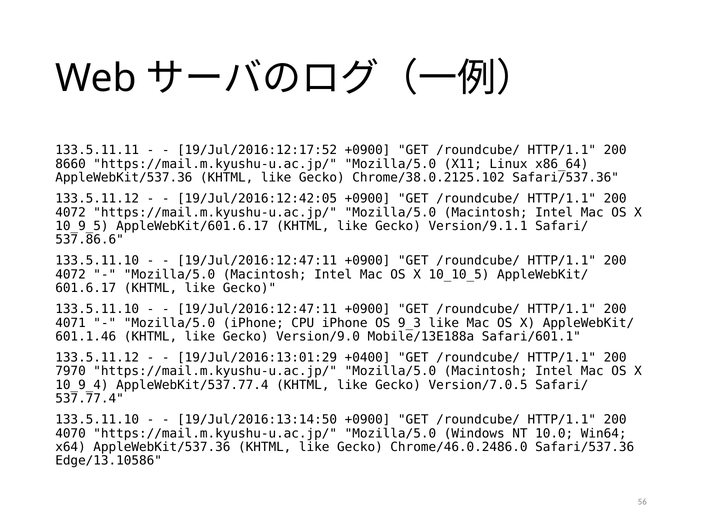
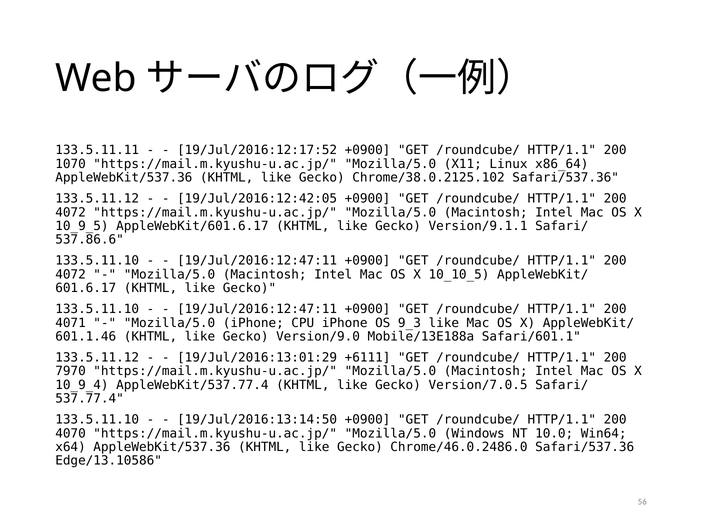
8660: 8660 -> 1070
+0400: +0400 -> +6111
